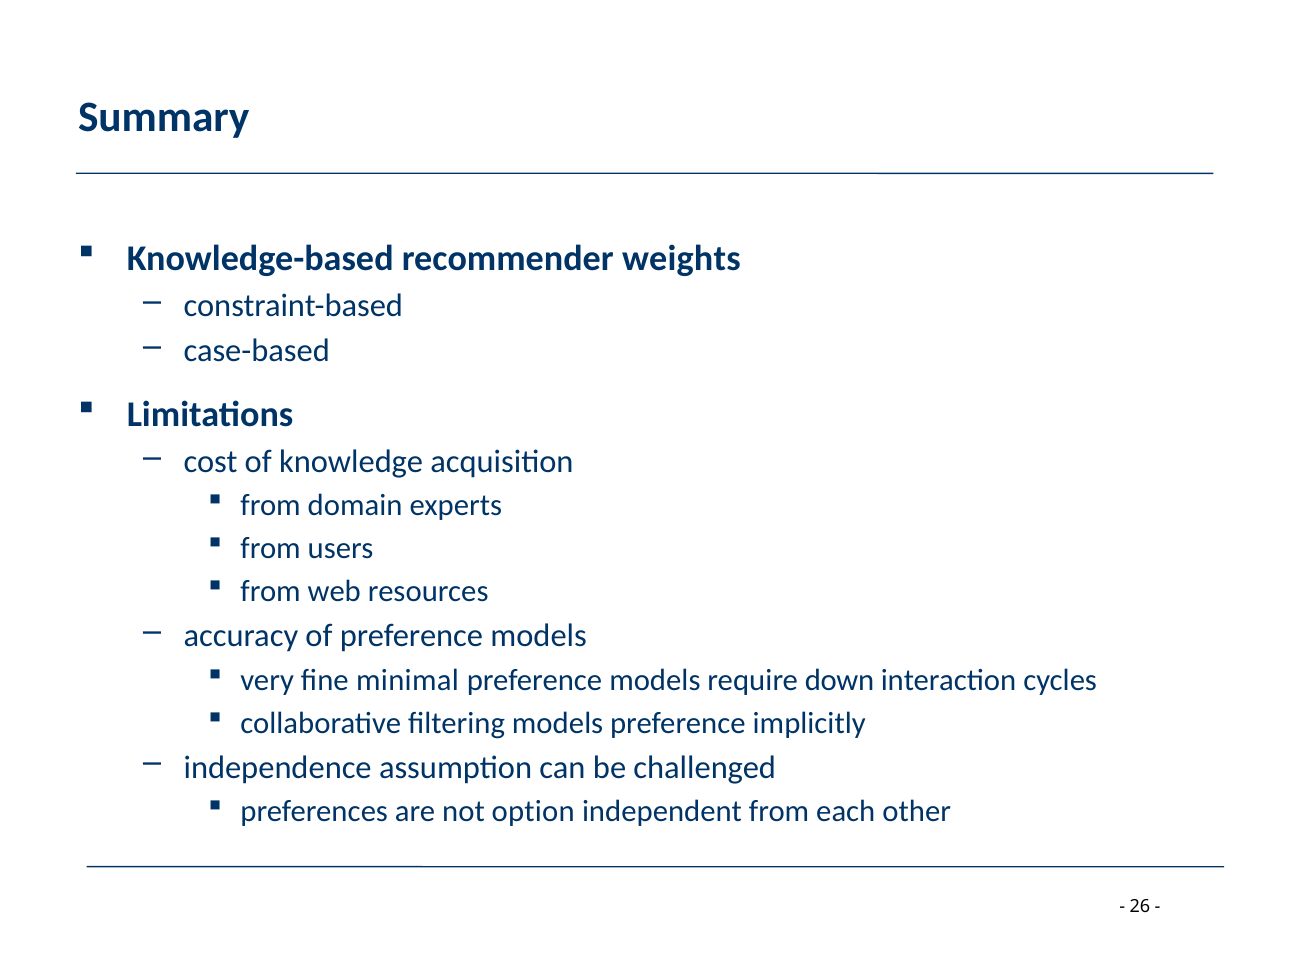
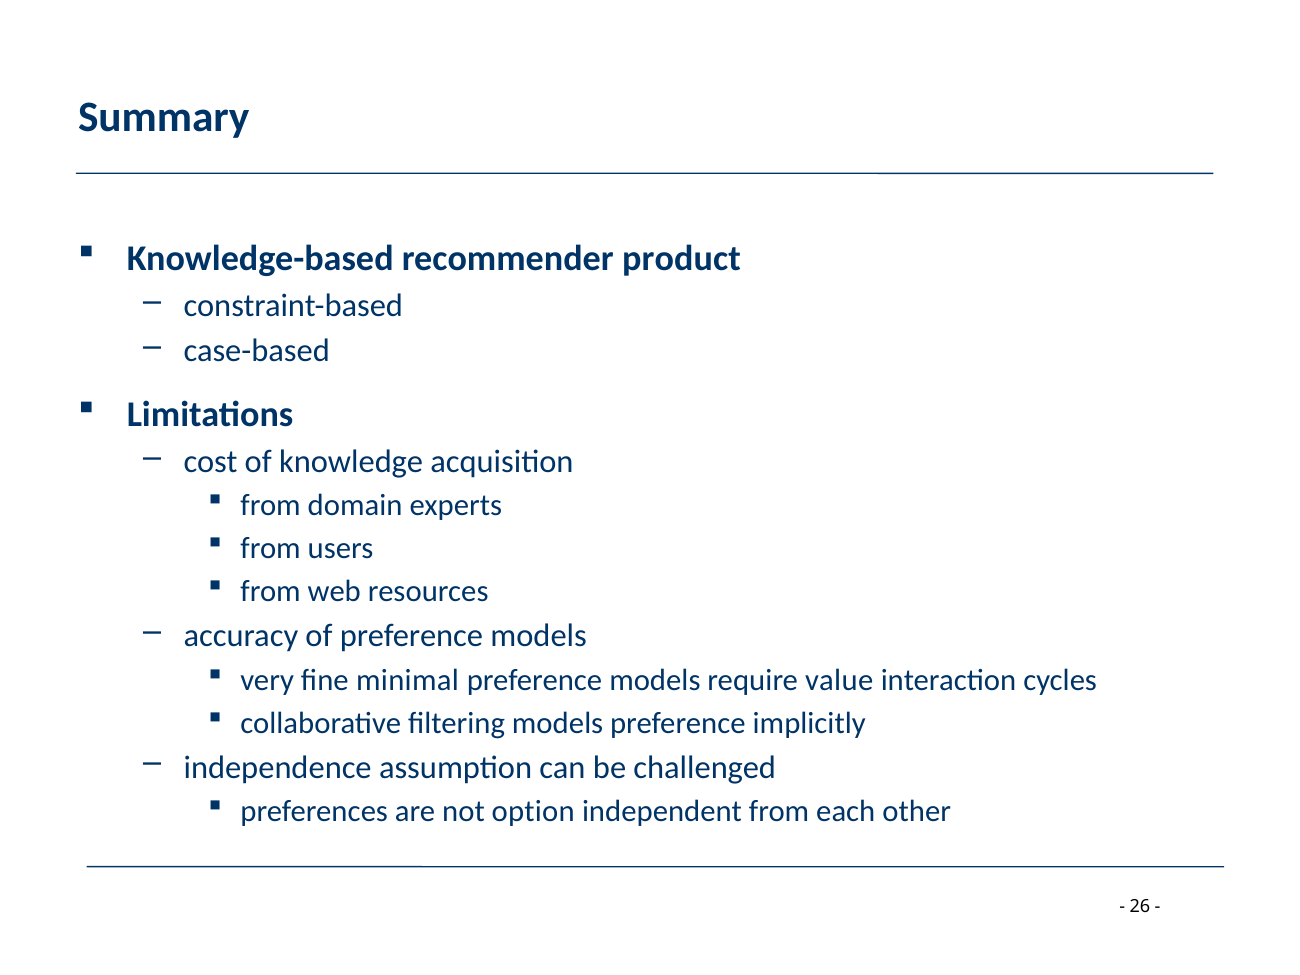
weights: weights -> product
down: down -> value
